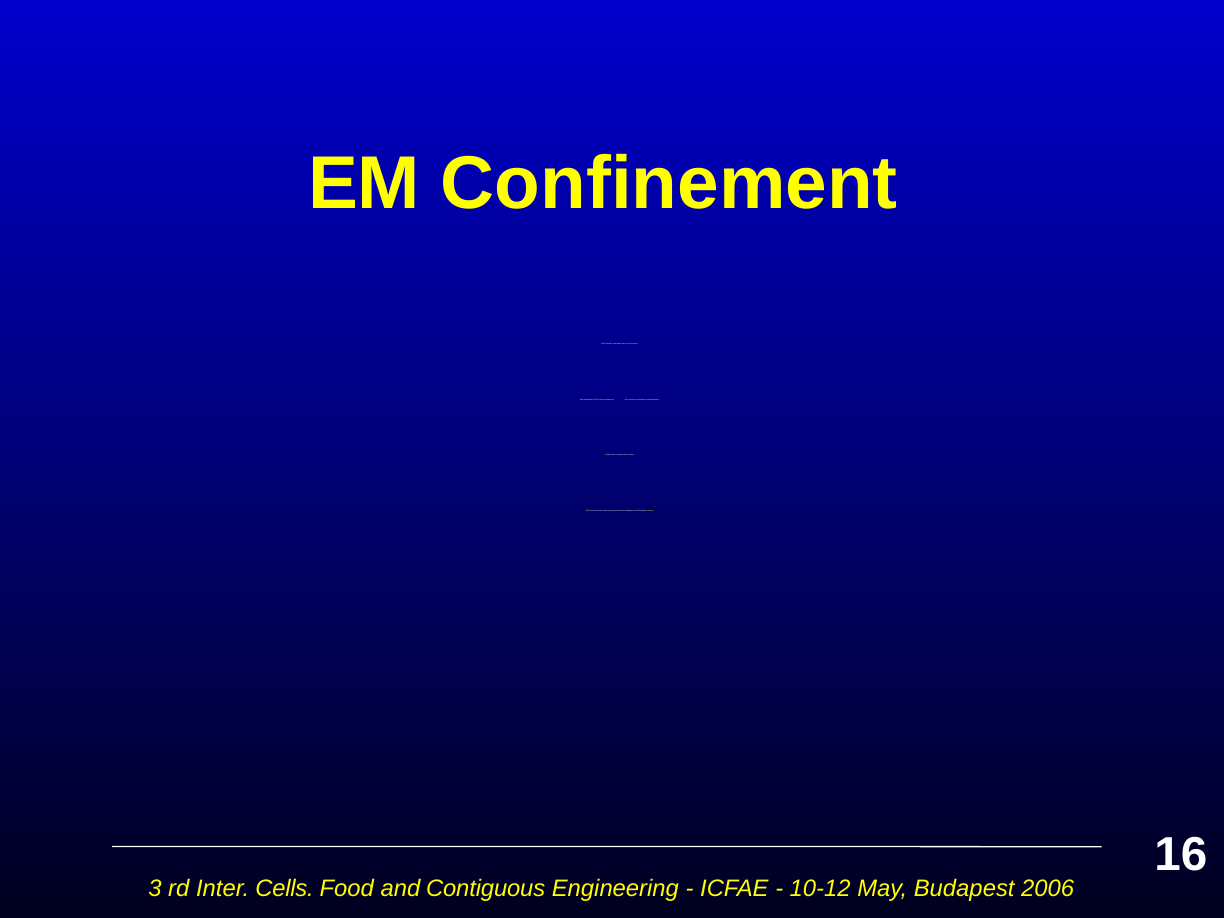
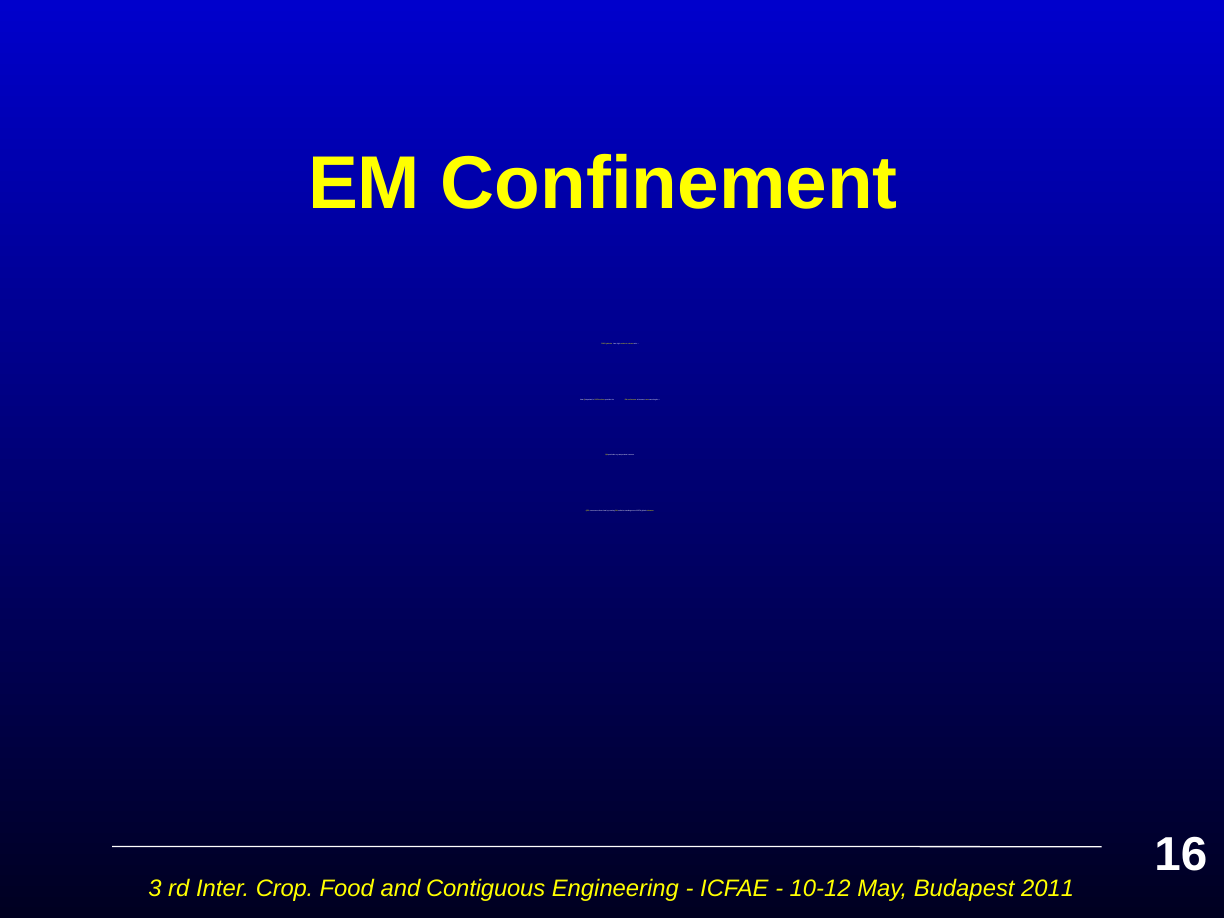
Cells: Cells -> Crop
2006: 2006 -> 2011
